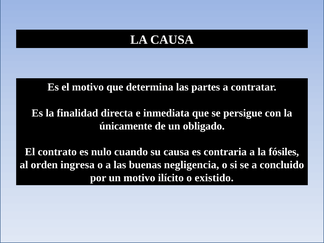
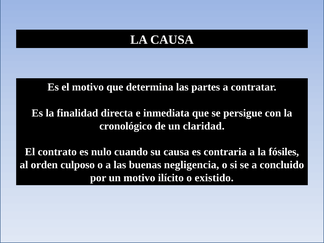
únicamente: únicamente -> cronológico
obligado: obligado -> claridad
ingresa: ingresa -> culposo
